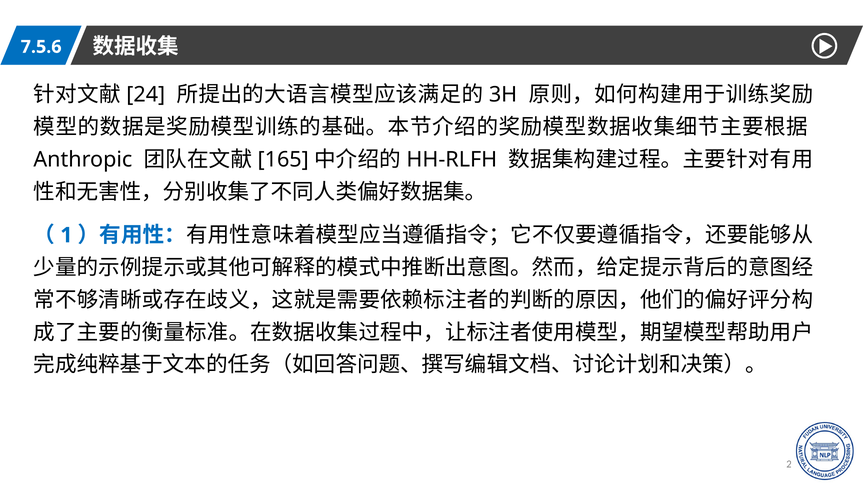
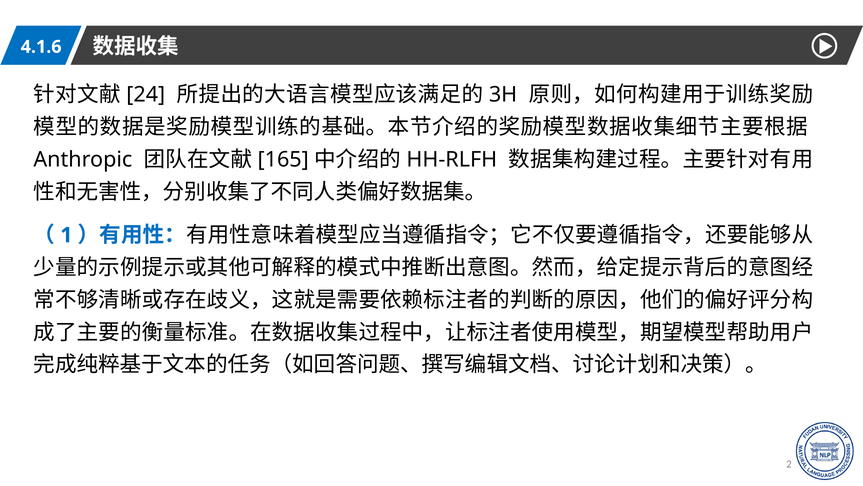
7.5.6: 7.5.6 -> 4.1.6
